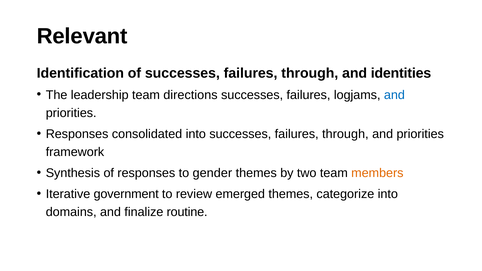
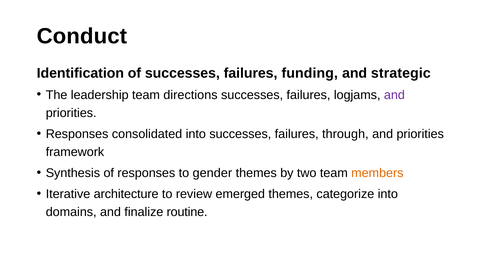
Relevant: Relevant -> Conduct
of successes failures through: through -> funding
identities: identities -> strategic
and at (394, 95) colour: blue -> purple
government: government -> architecture
